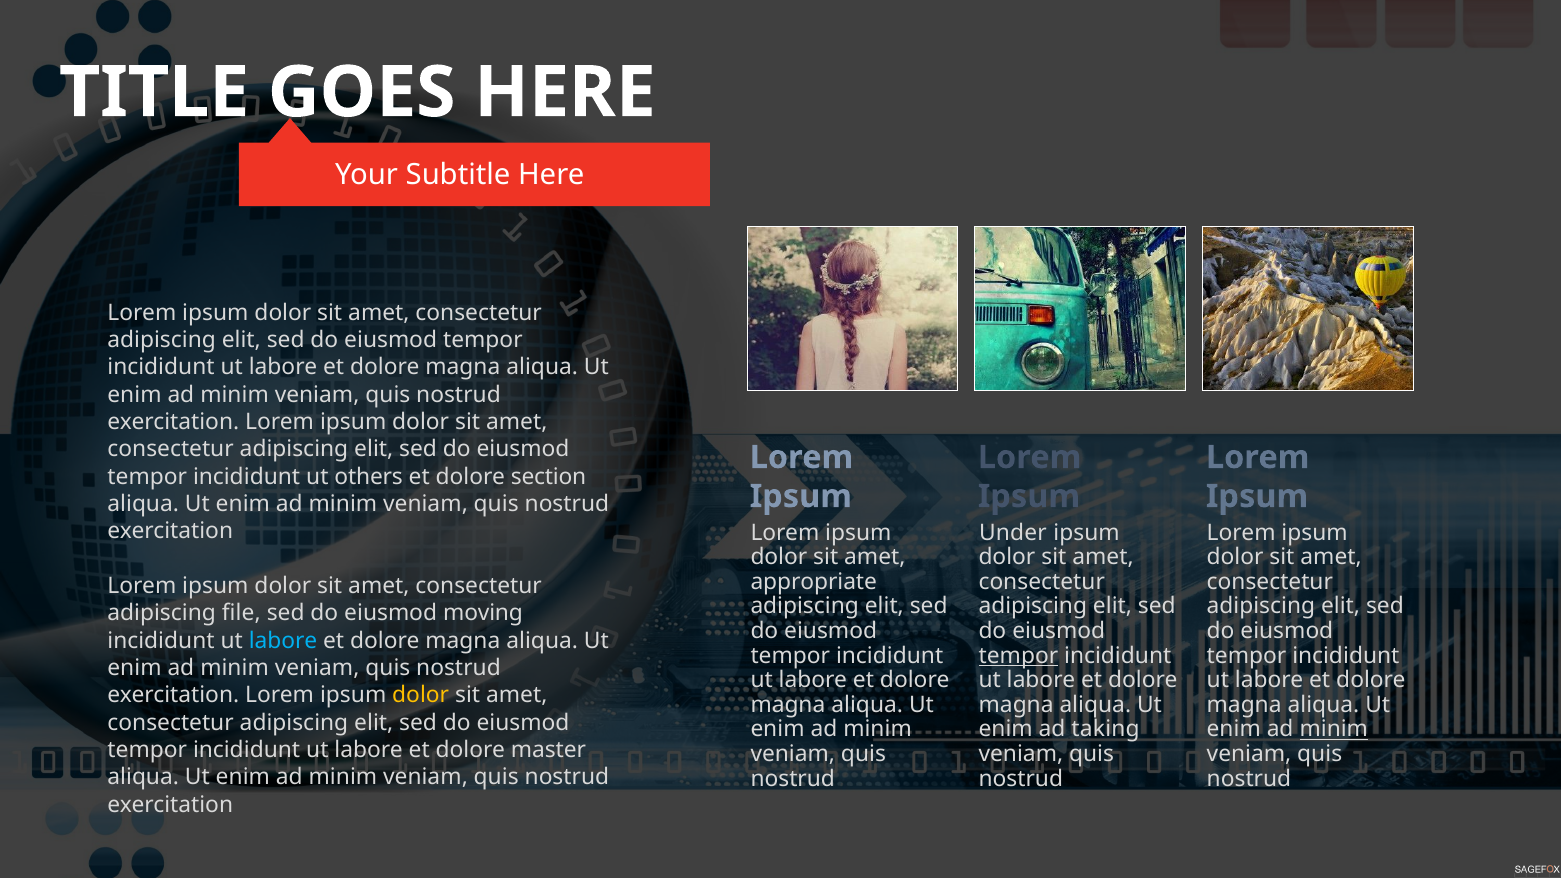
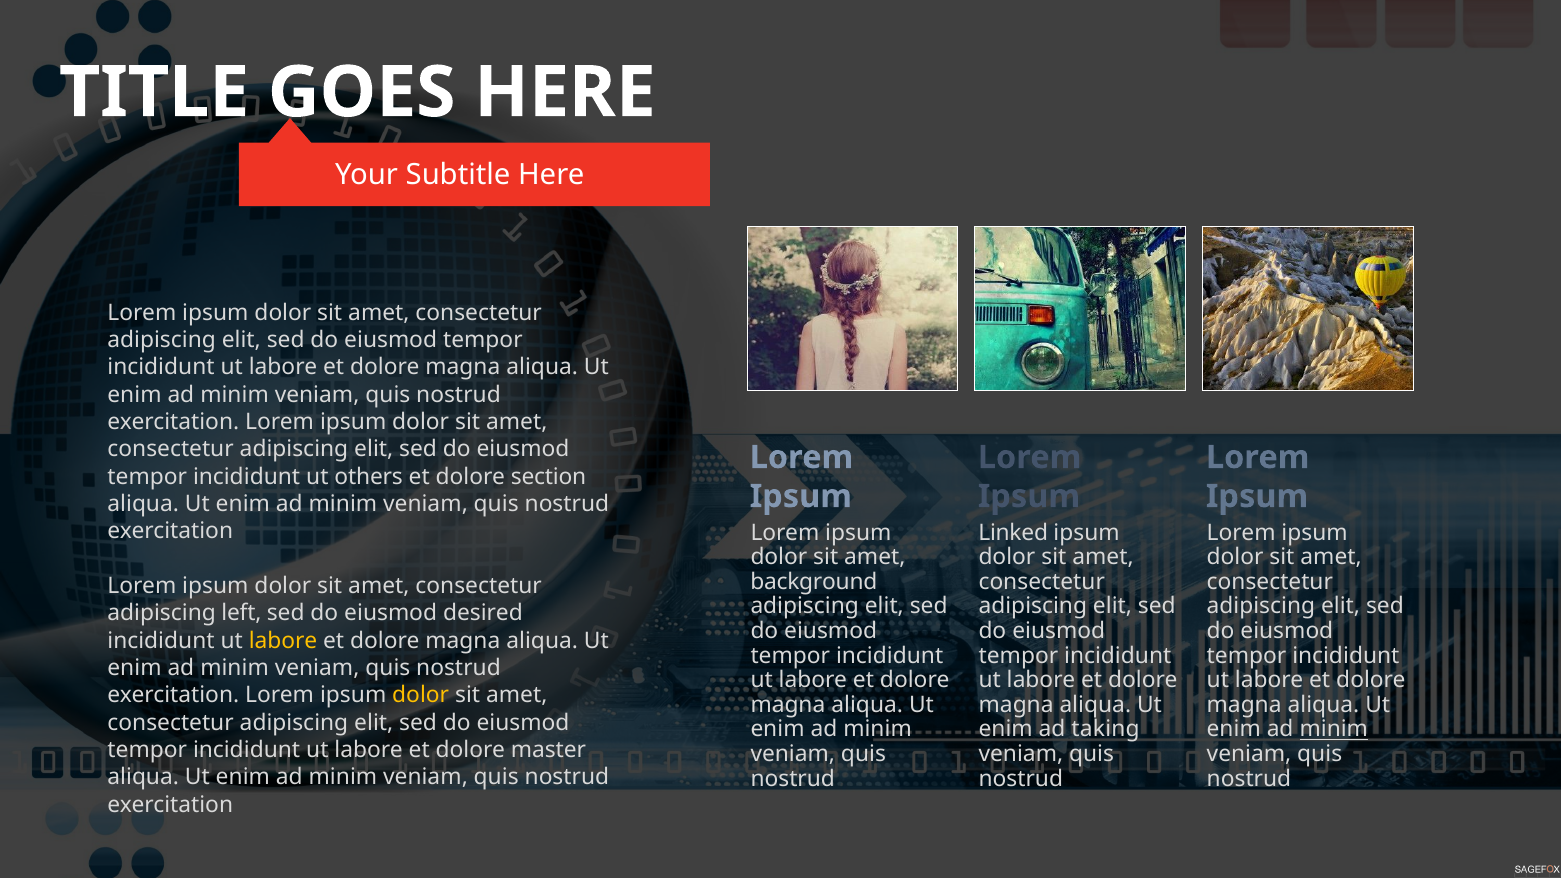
Under: Under -> Linked
appropriate: appropriate -> background
file: file -> left
moving: moving -> desired
labore at (283, 641) colour: light blue -> yellow
tempor at (1018, 656) underline: present -> none
